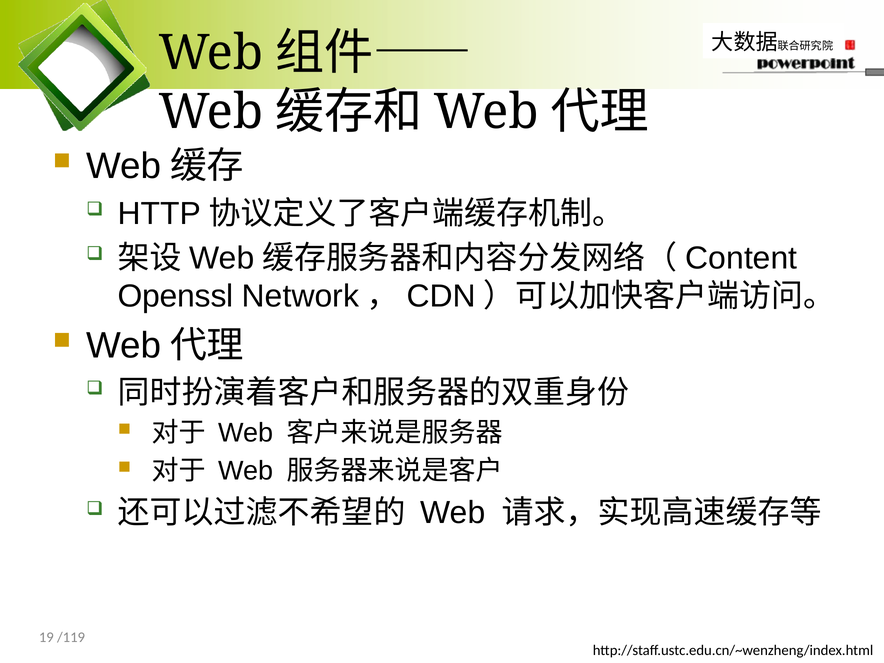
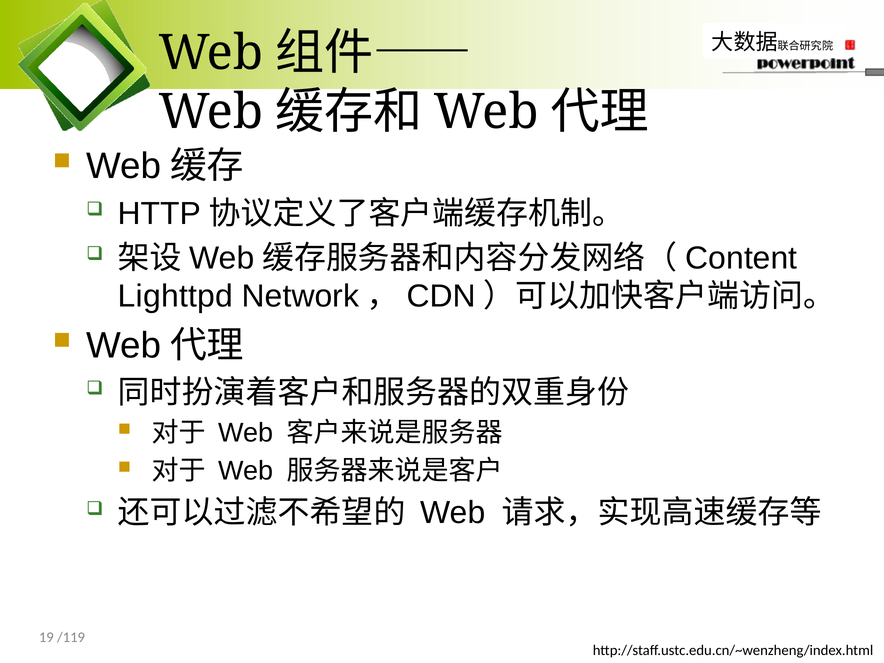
Openssl: Openssl -> Lighttpd
